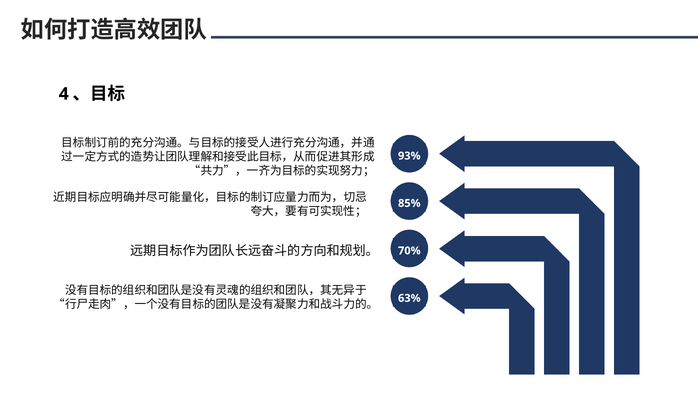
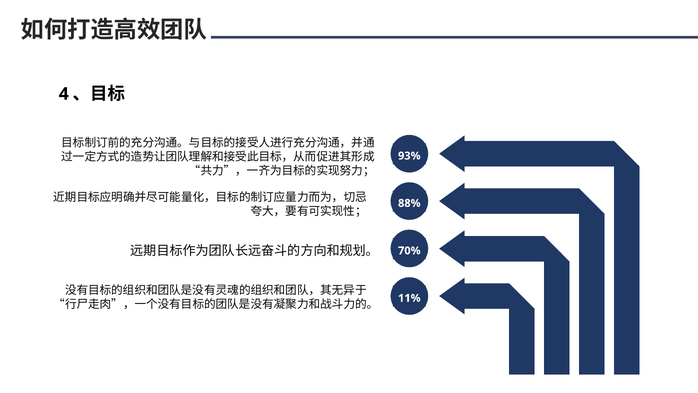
85%: 85% -> 88%
63%: 63% -> 11%
